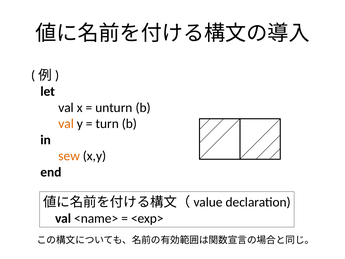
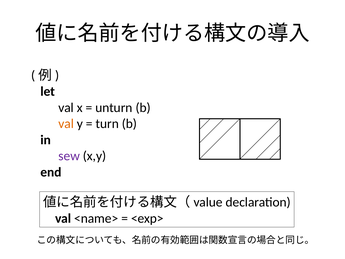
sew colour: orange -> purple
